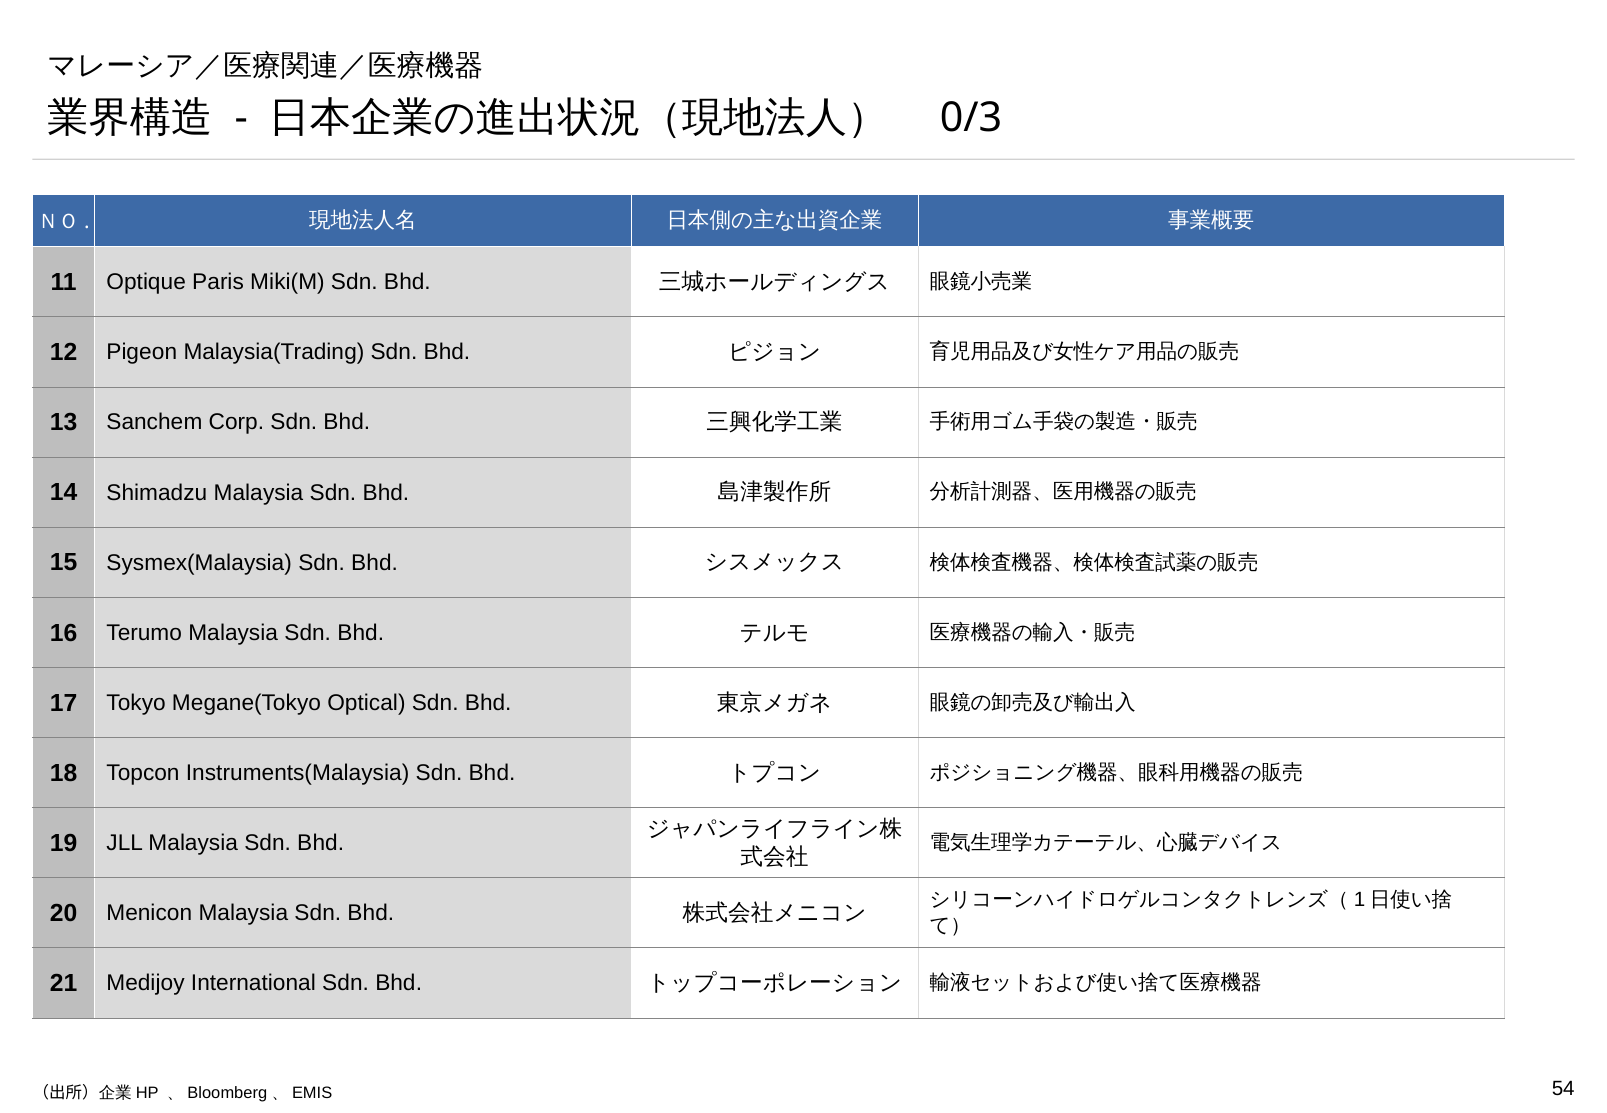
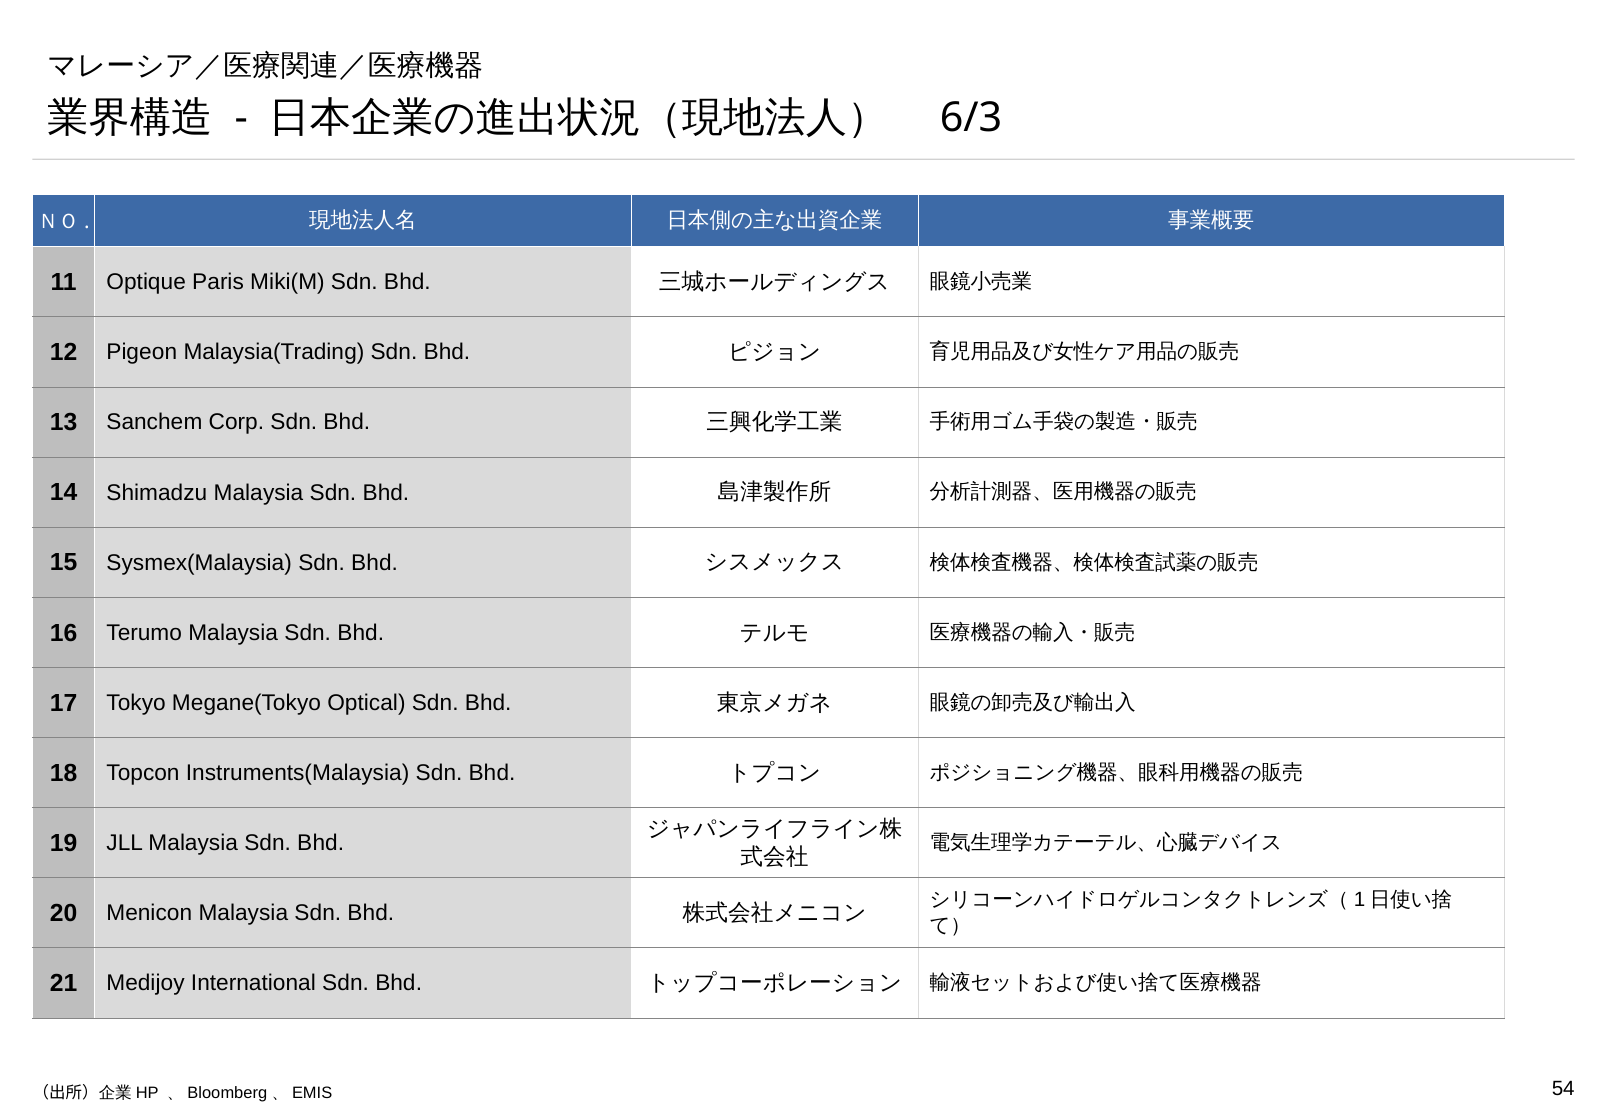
0/3: 0/3 -> 6/3
